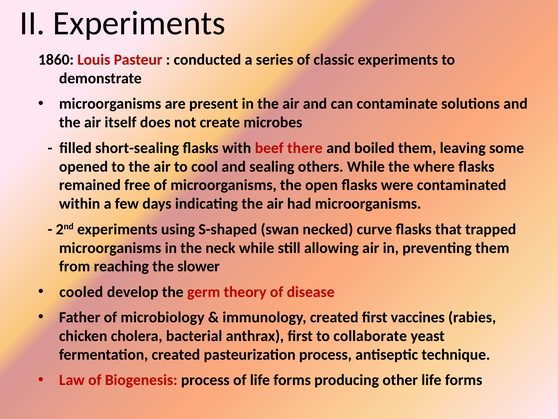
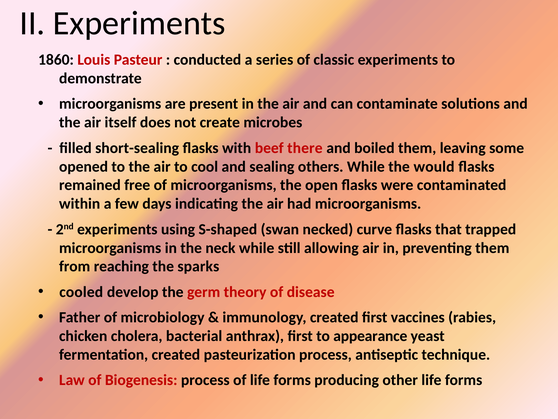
where: where -> would
slower: slower -> sparks
collaborate: collaborate -> appearance
